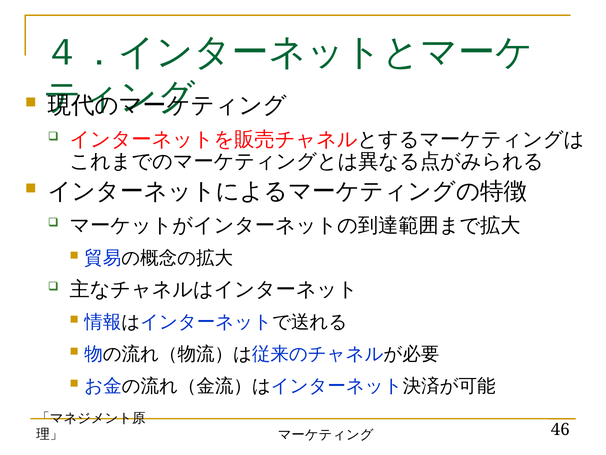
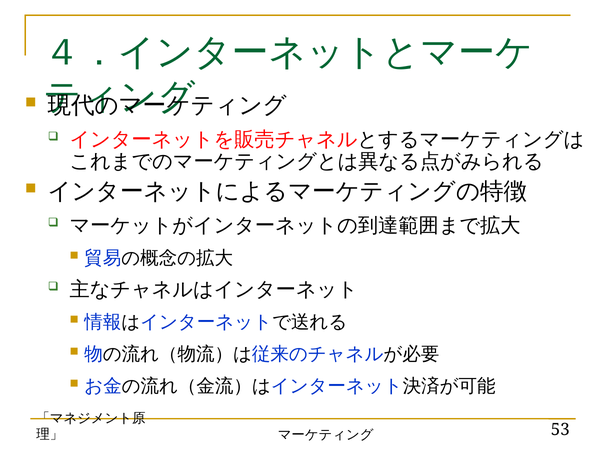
46: 46 -> 53
